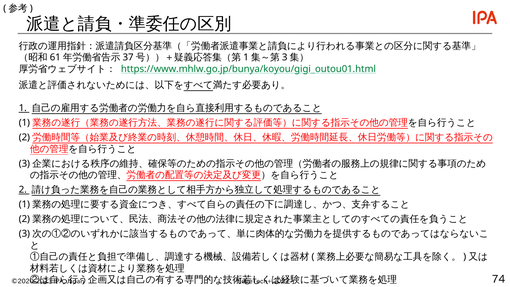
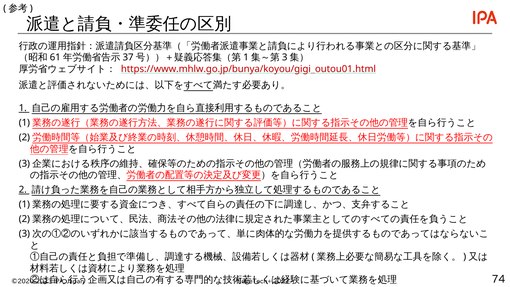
https://www.mhlw.go.jp/bunya/koyou/gigi_outou01.html colour: green -> red
